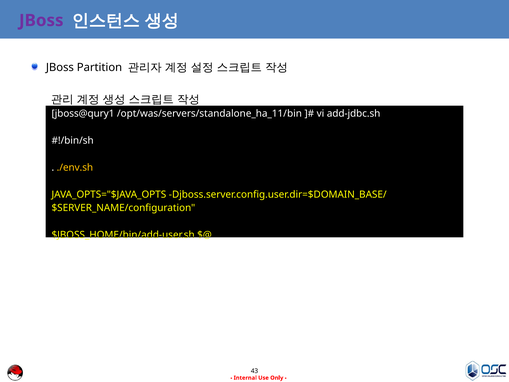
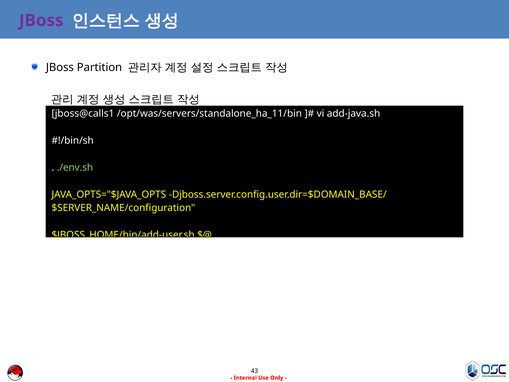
jboss@qury1: jboss@qury1 -> jboss@calls1
add-jdbc.sh: add-jdbc.sh -> add-java.sh
./env.sh colour: yellow -> light green
